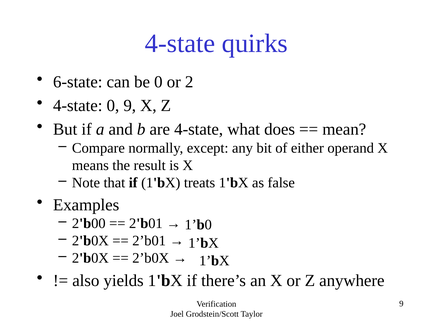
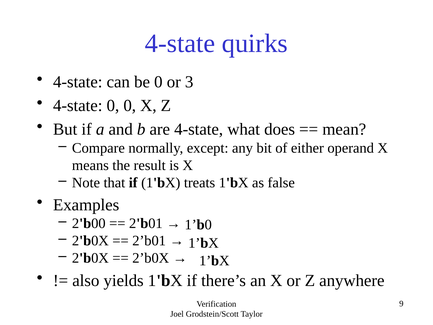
6-state at (78, 82): 6-state -> 4-state
2: 2 -> 3
0 9: 9 -> 0
